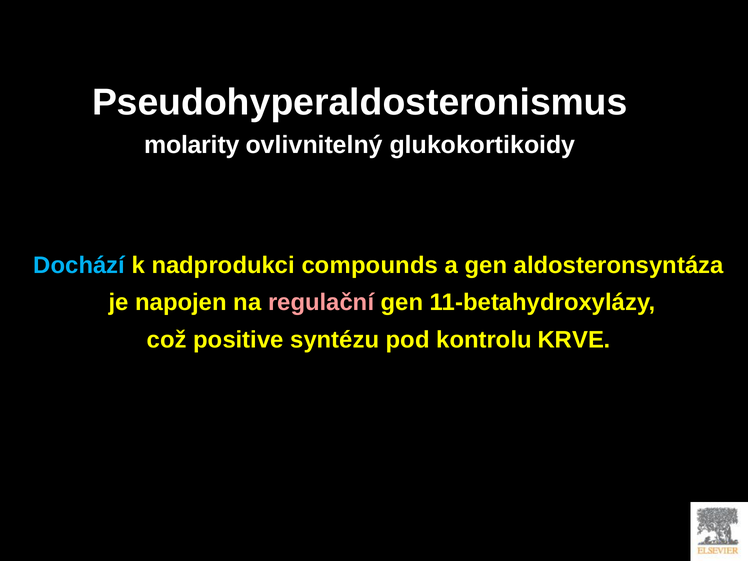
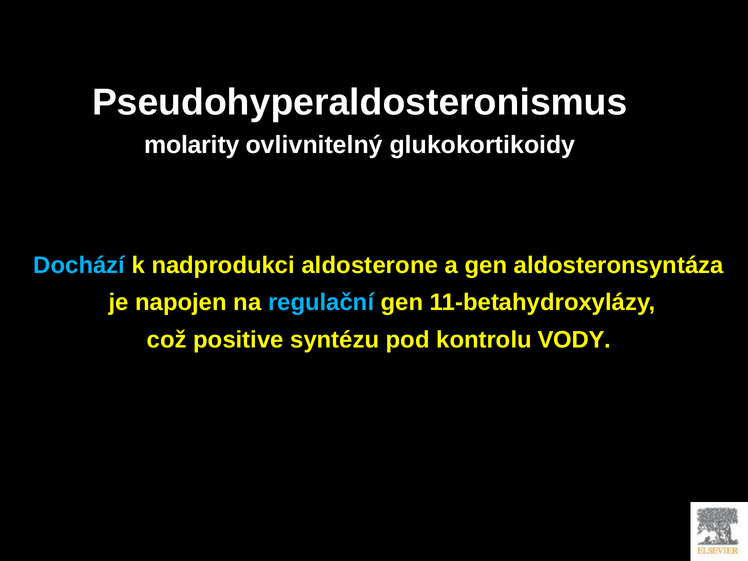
compounds: compounds -> aldosterone
regulační colour: pink -> light blue
KRVE: KRVE -> VODY
